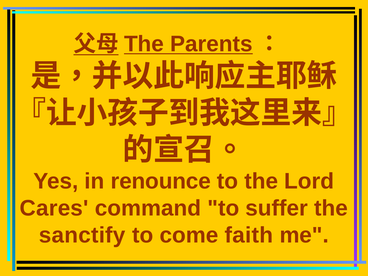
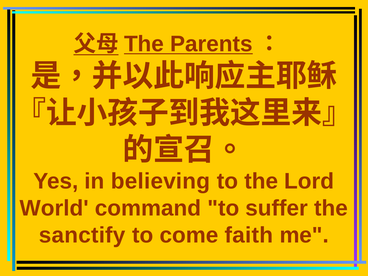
renounce: renounce -> believing
Cares: Cares -> World
